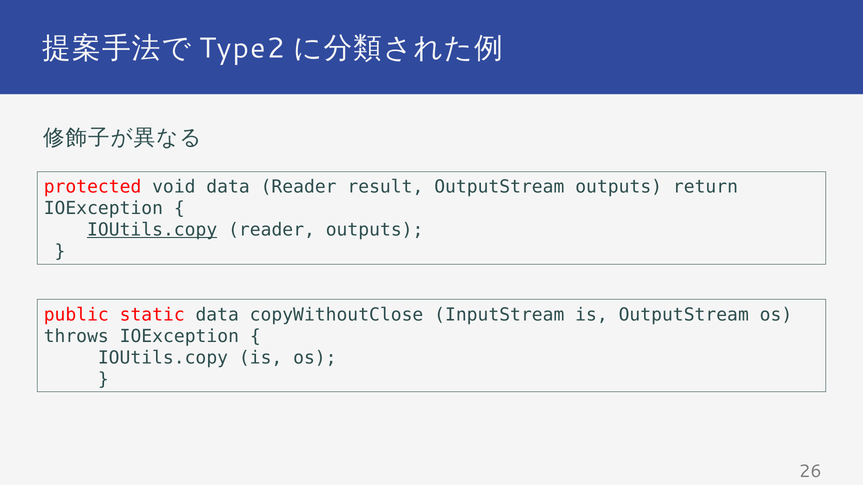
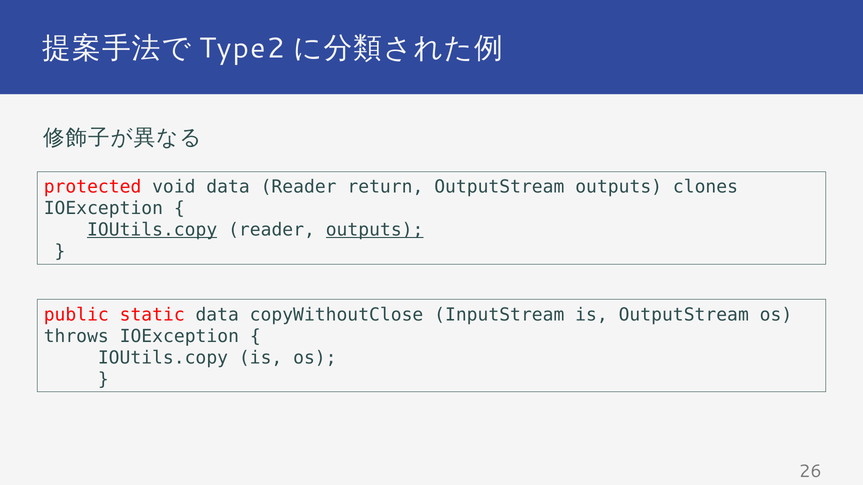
result: result -> return
return: return -> clones
outputs at (375, 230) underline: none -> present
